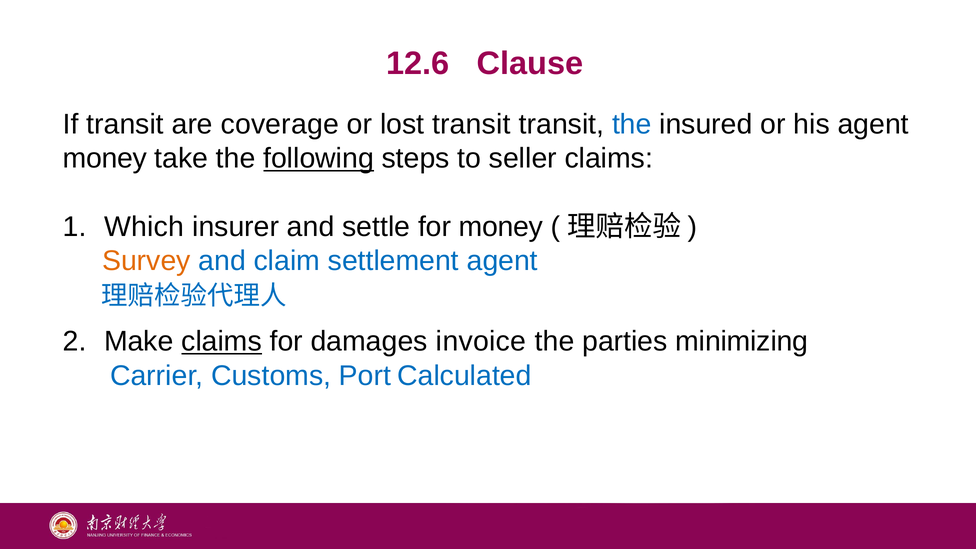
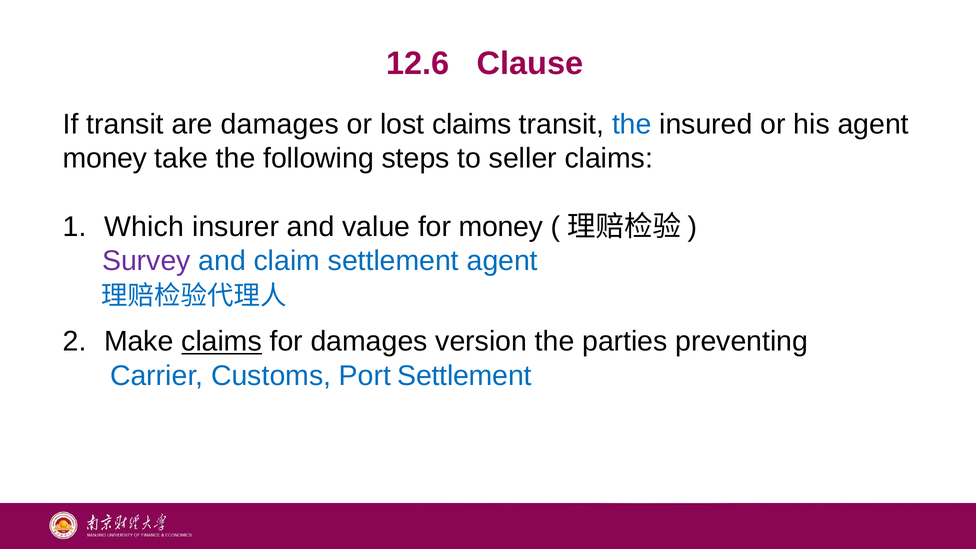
are coverage: coverage -> damages
lost transit: transit -> claims
following underline: present -> none
settle: settle -> value
Survey colour: orange -> purple
invoice: invoice -> version
minimizing: minimizing -> preventing
Port Calculated: Calculated -> Settlement
